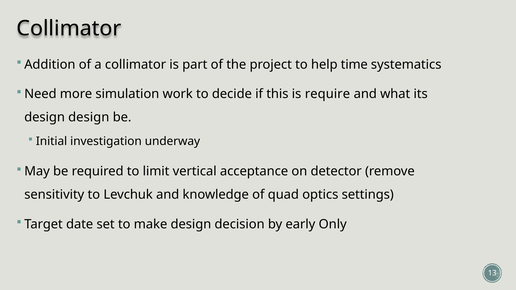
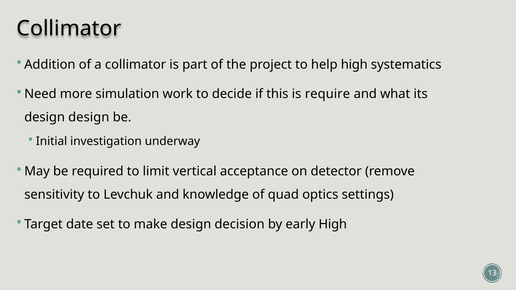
help time: time -> high
early Only: Only -> High
